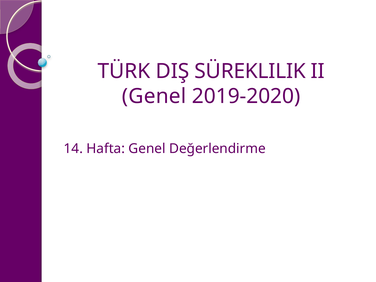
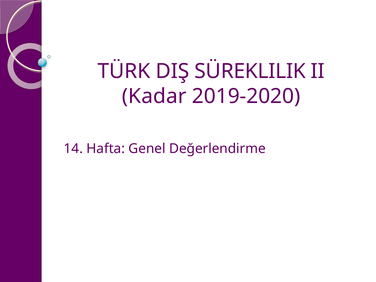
Genel at (154, 96): Genel -> Kadar
